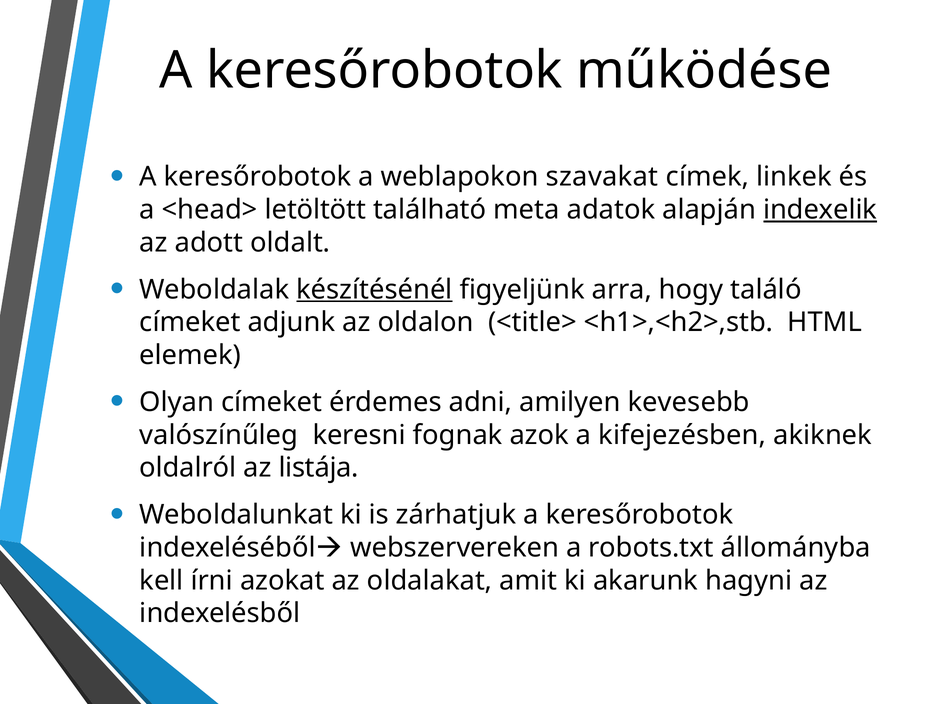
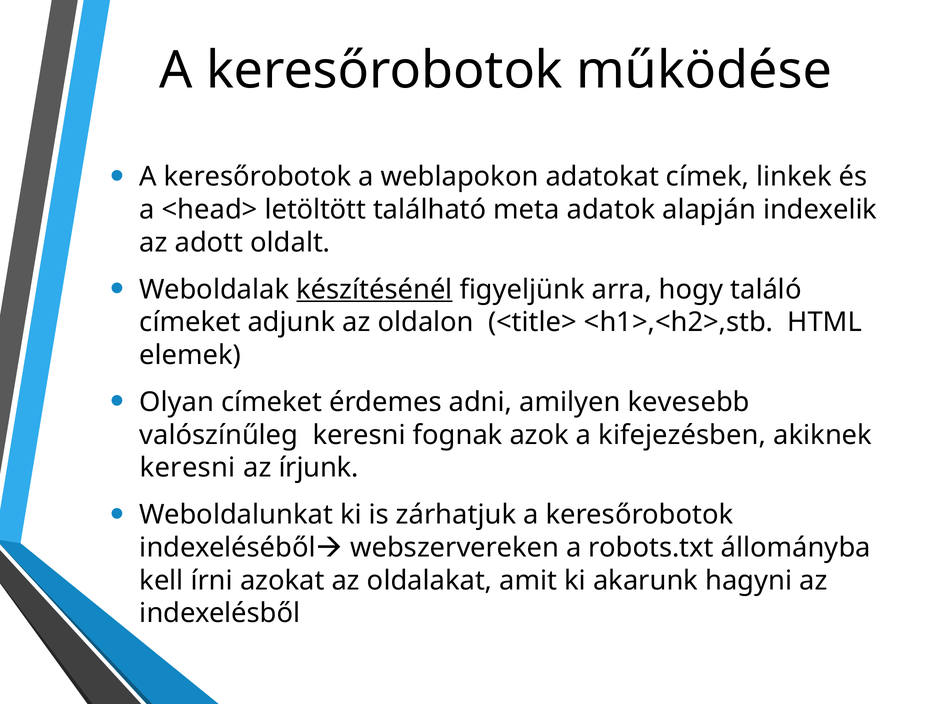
szavakat: szavakat -> adatokat
indexelik underline: present -> none
oldalról at (188, 468): oldalról -> keresni
listája: listája -> írjunk
